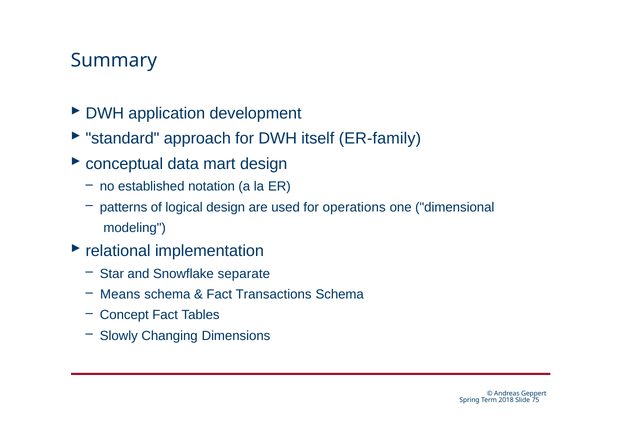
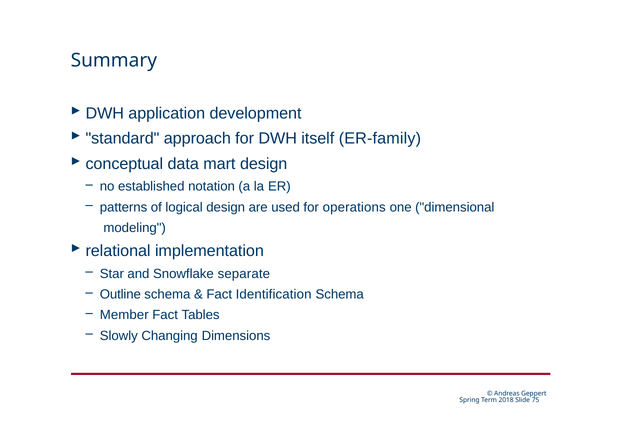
Means: Means -> Outline
Transactions: Transactions -> Identification
Concept: Concept -> Member
